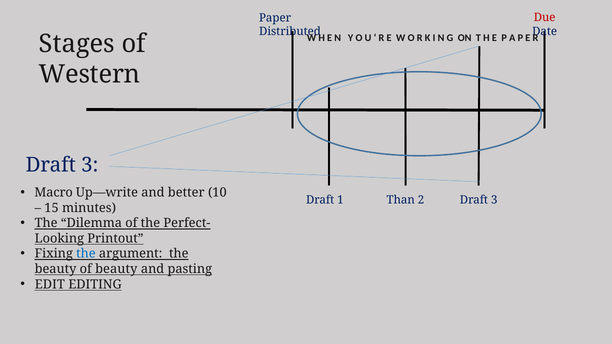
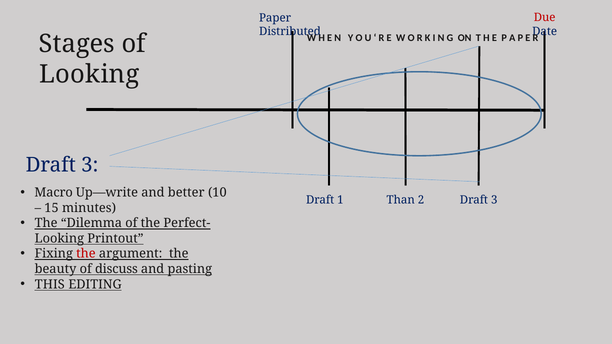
Western at (90, 75): Western -> Looking
the at (86, 254) colour: blue -> red
of beauty: beauty -> discuss
EDIT: EDIT -> THIS
